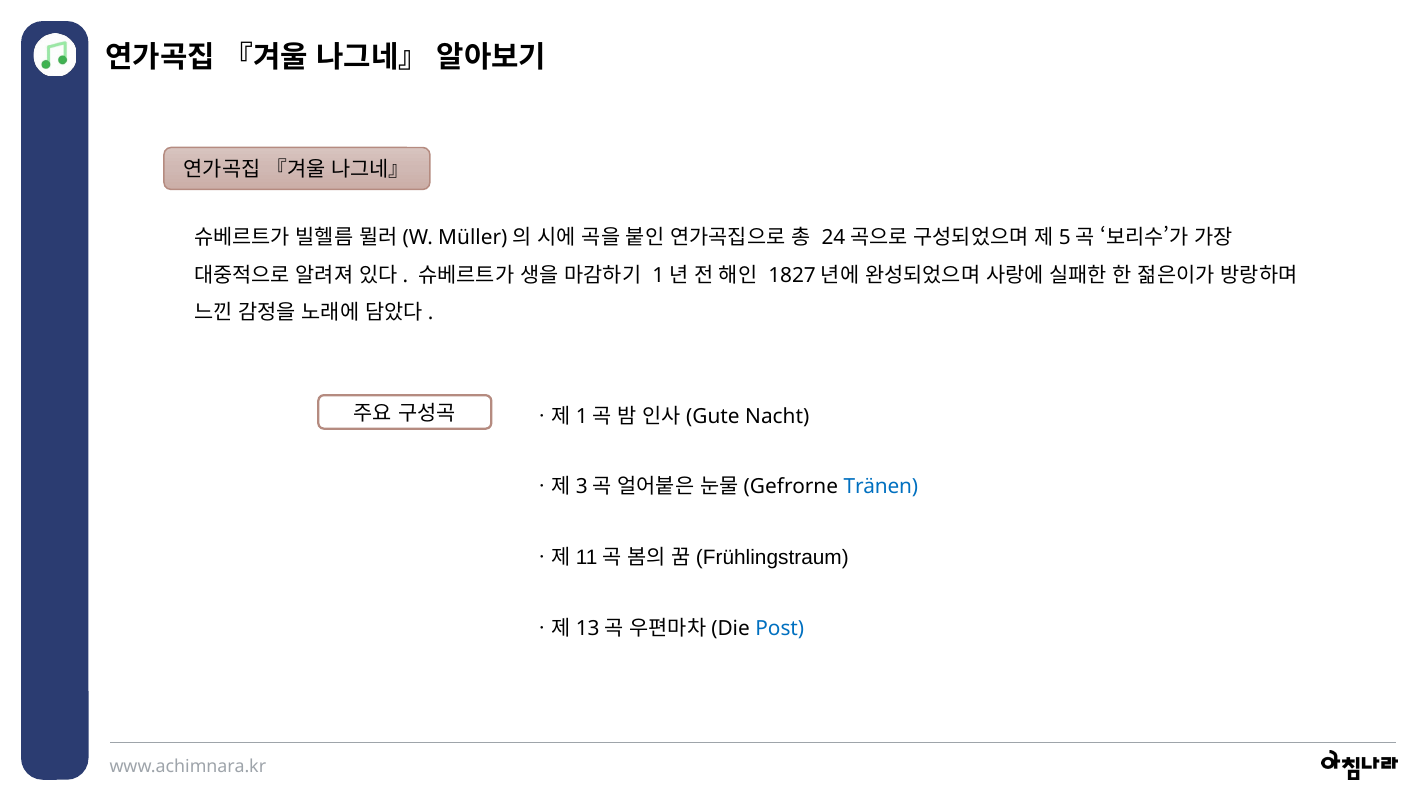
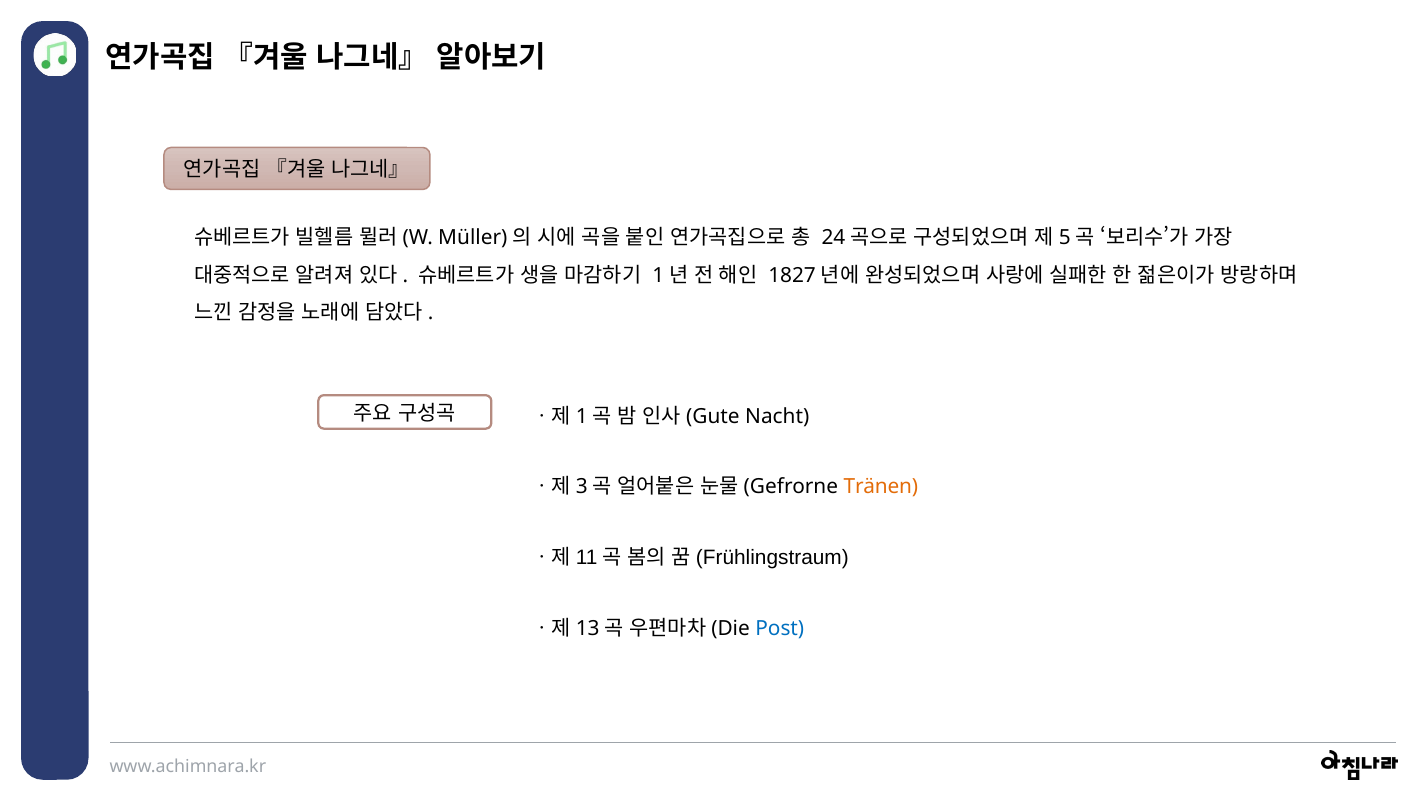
Tränen colour: blue -> orange
